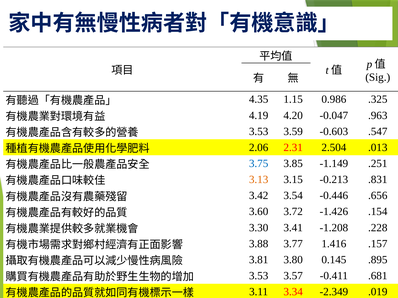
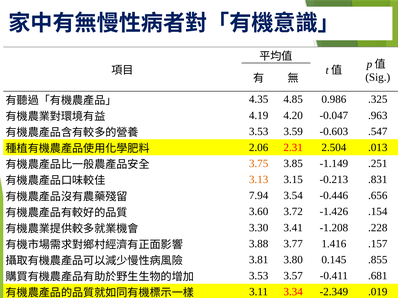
1.15: 1.15 -> 4.85
3.75 colour: blue -> orange
3.42: 3.42 -> 7.94
.895: .895 -> .855
